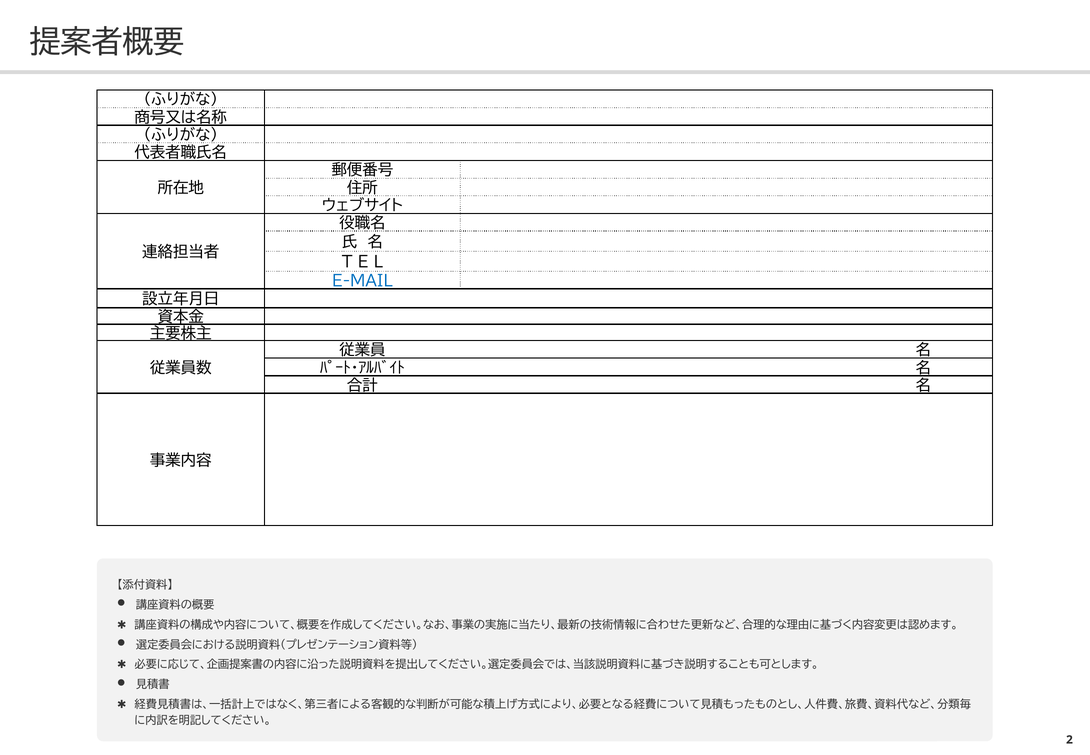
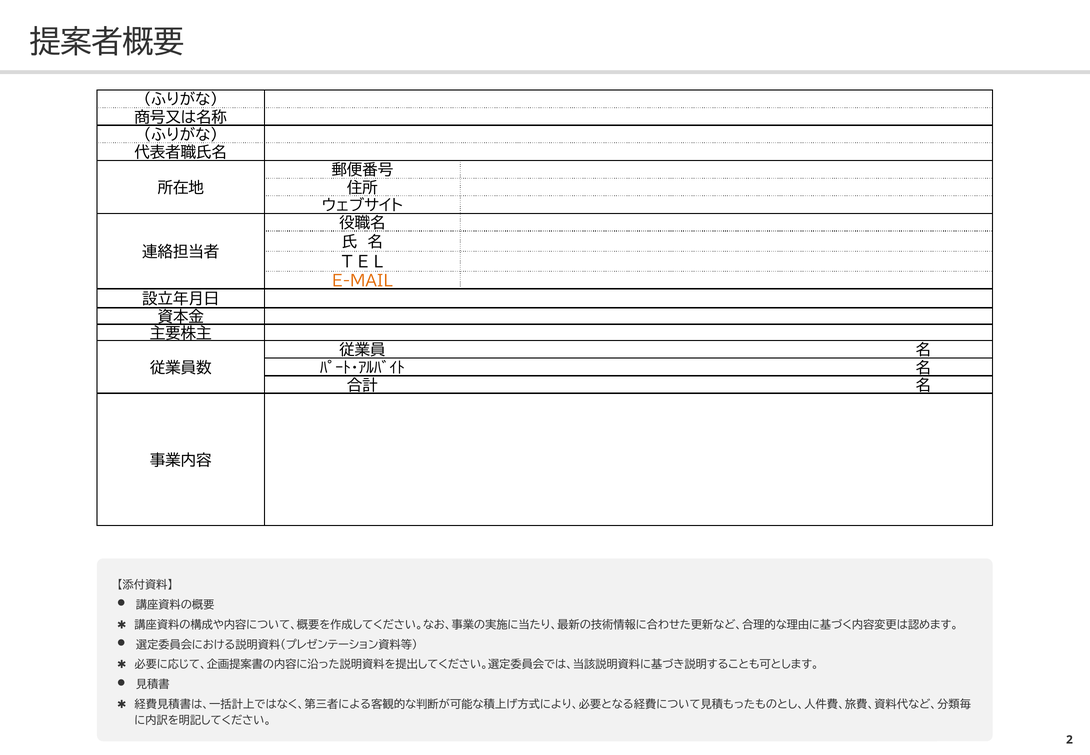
E-MAIL colour: blue -> orange
